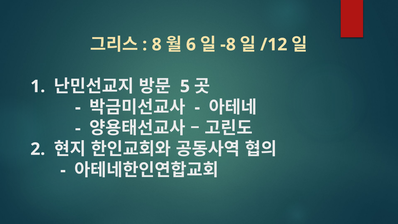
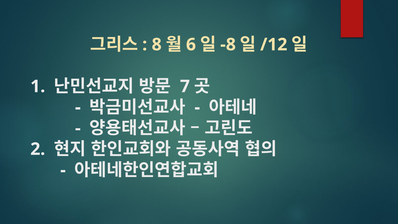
5: 5 -> 7
